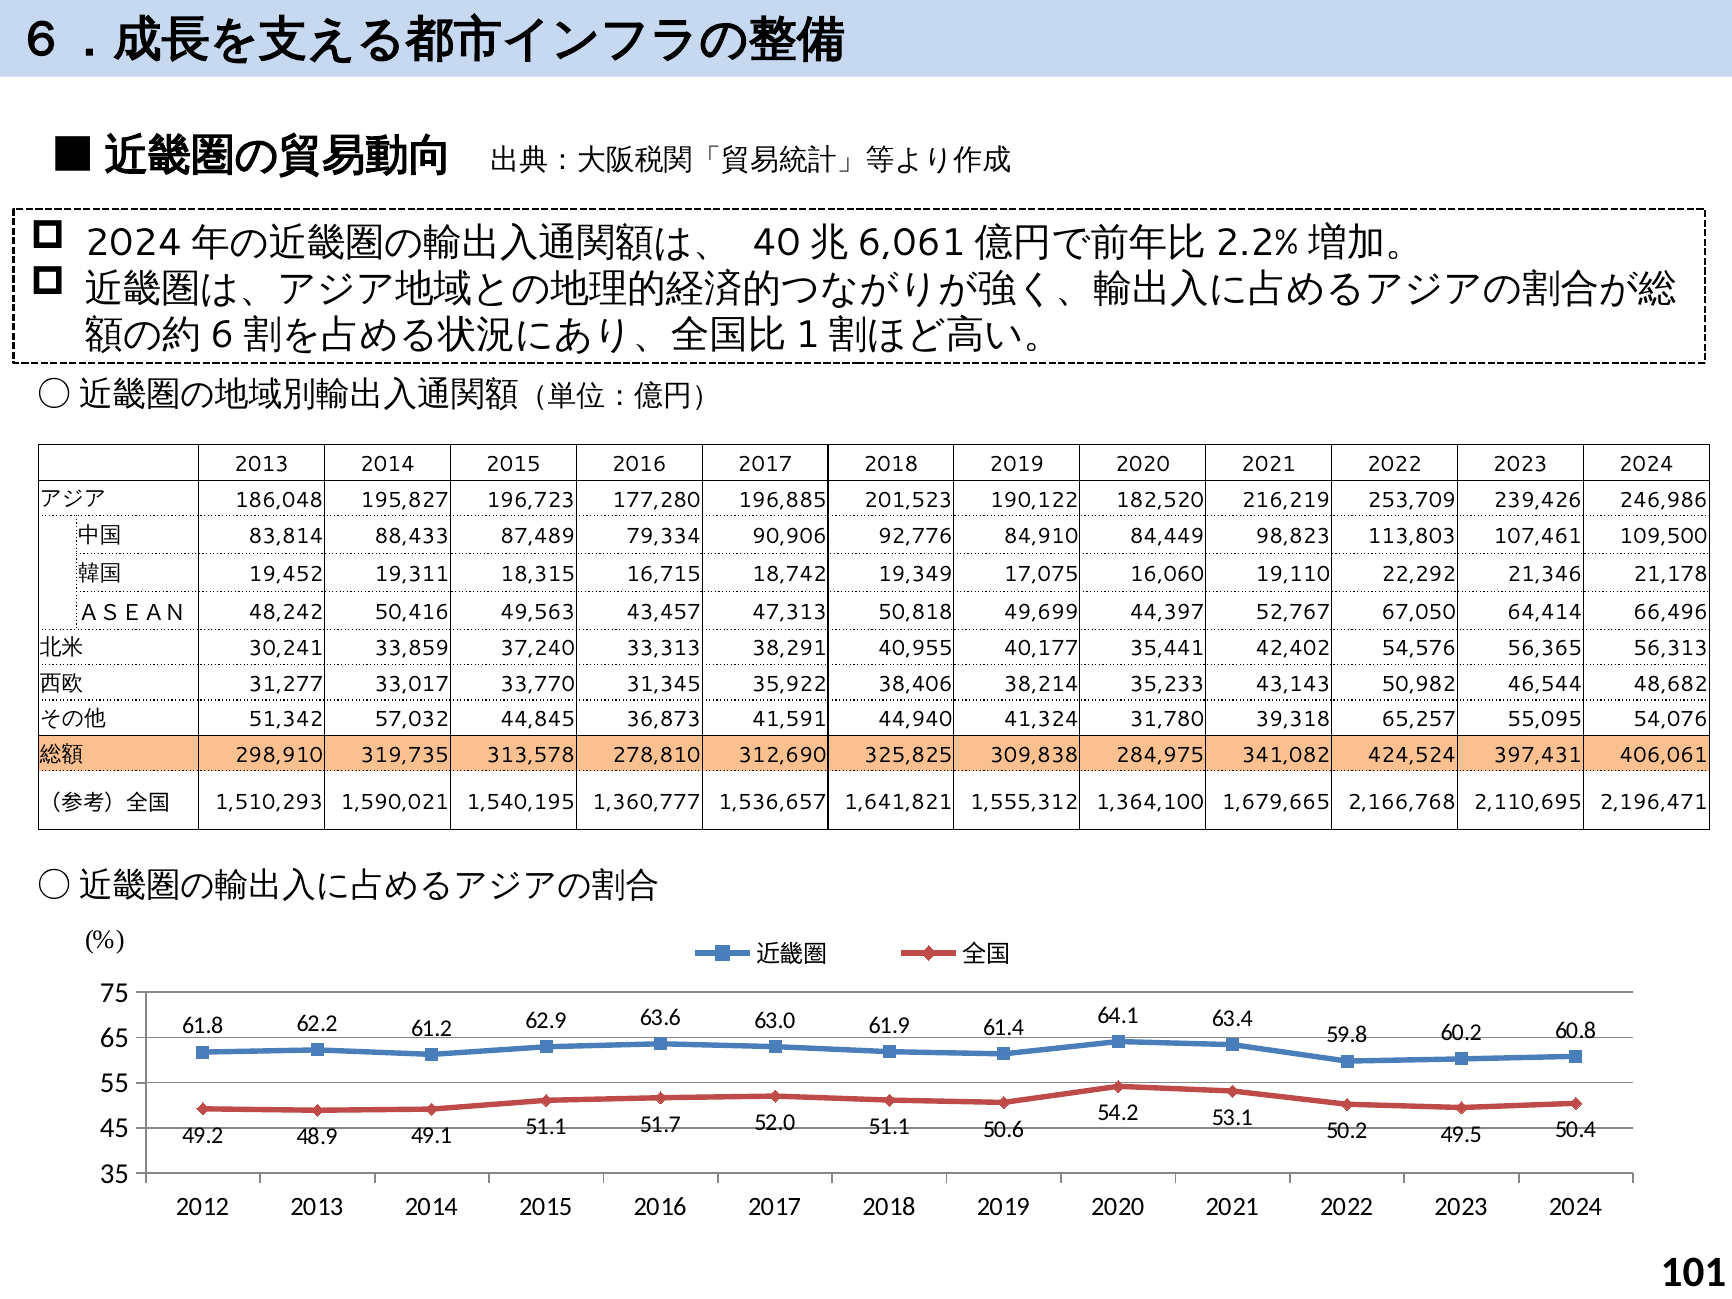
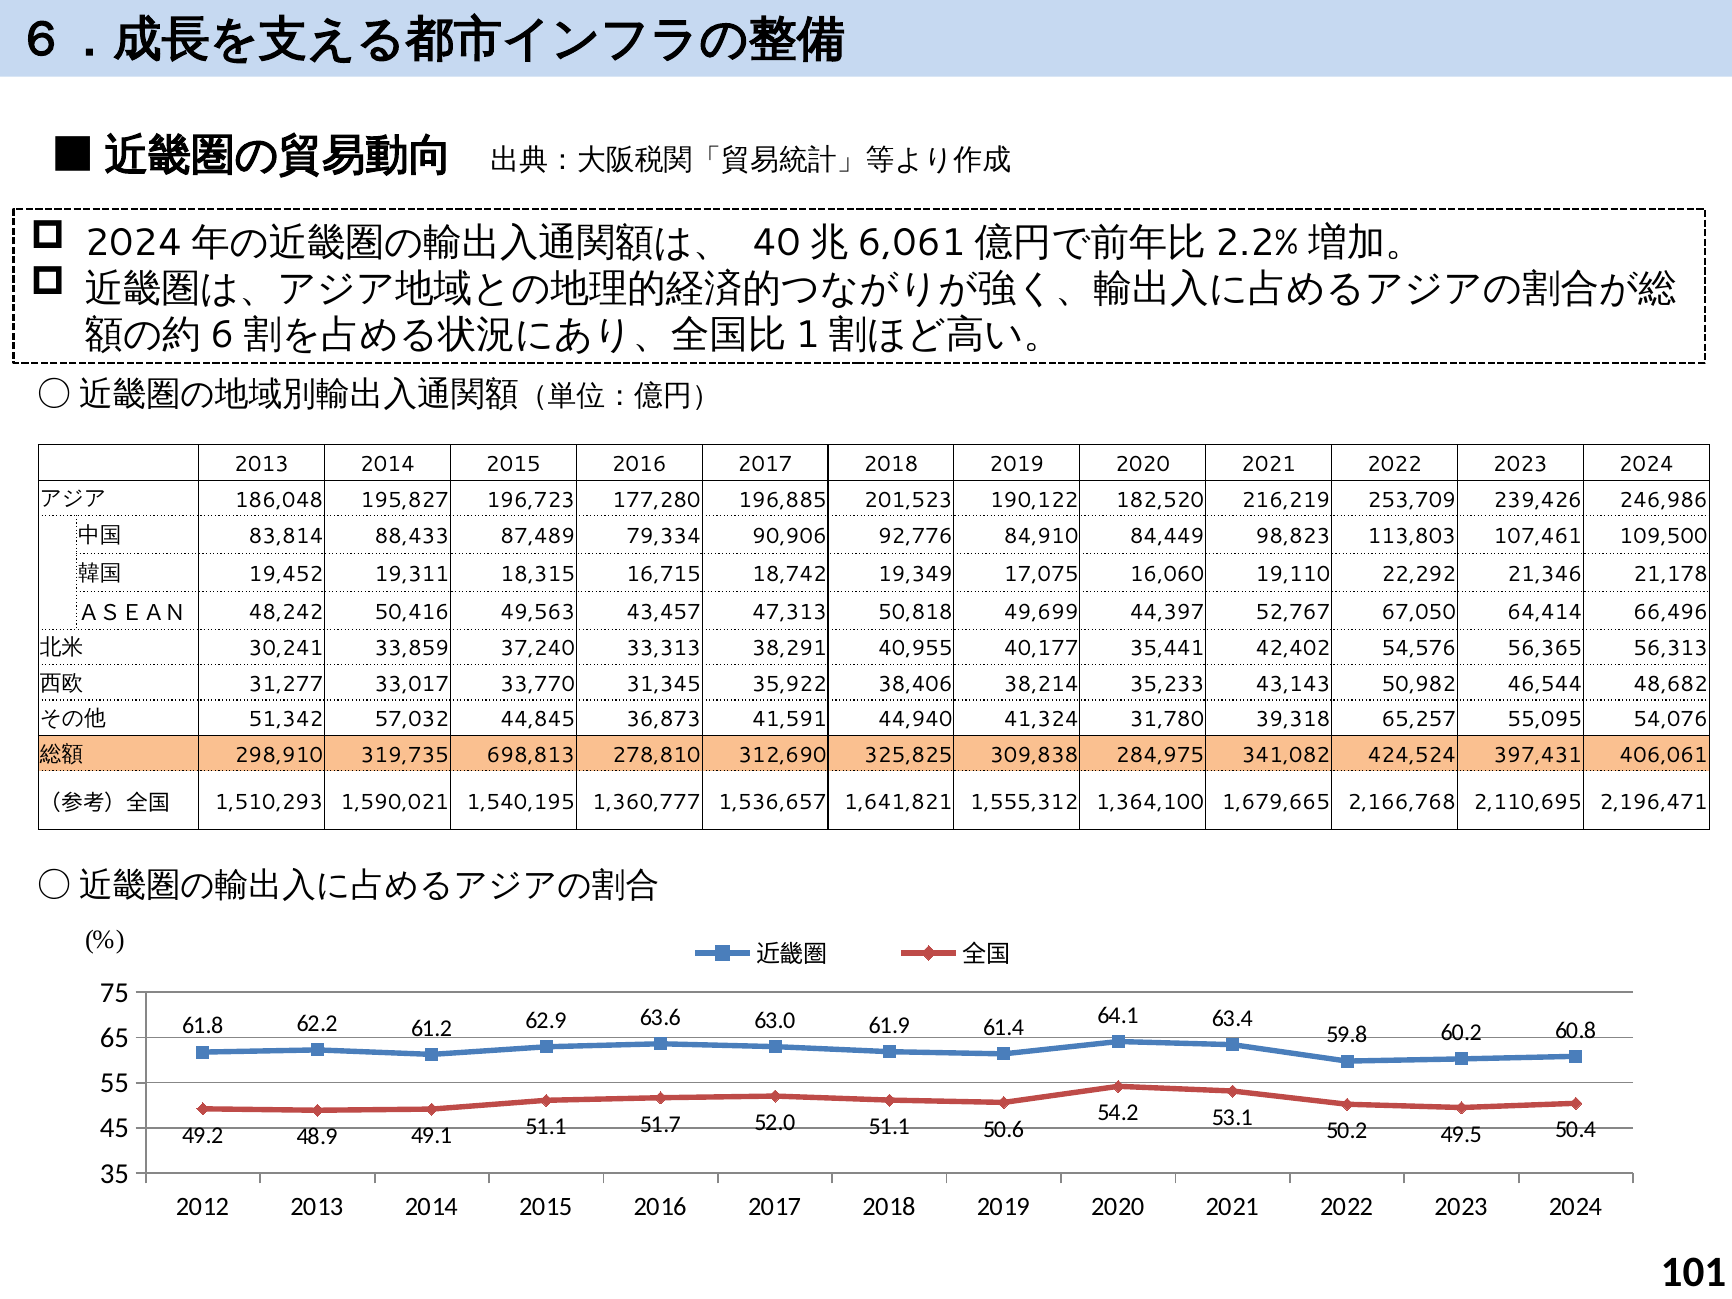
313,578: 313,578 -> 698,813
